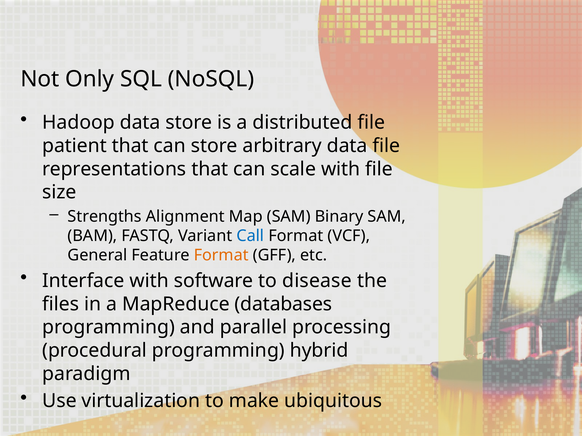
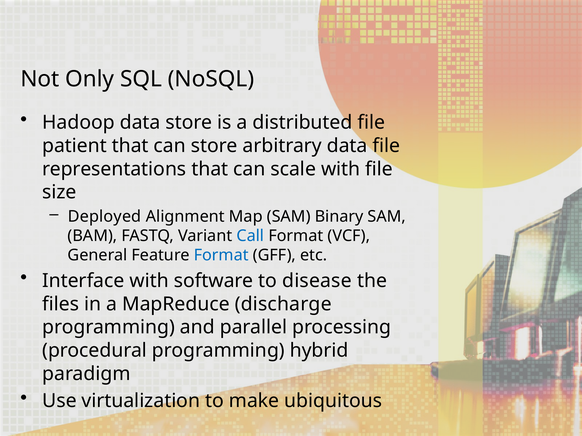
Strengths: Strengths -> Deployed
Format at (221, 256) colour: orange -> blue
databases: databases -> discharge
